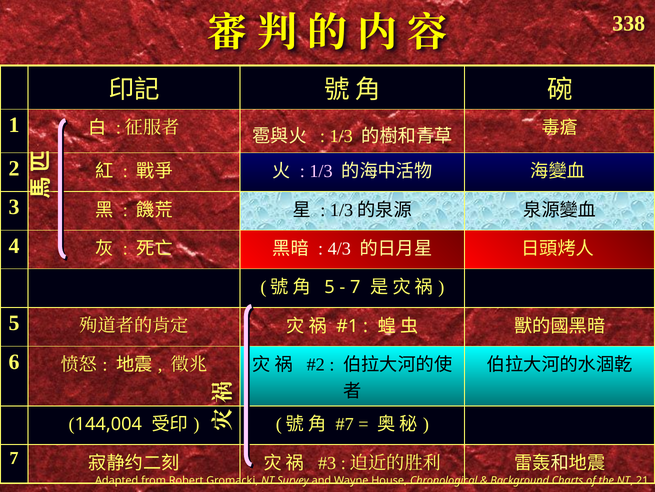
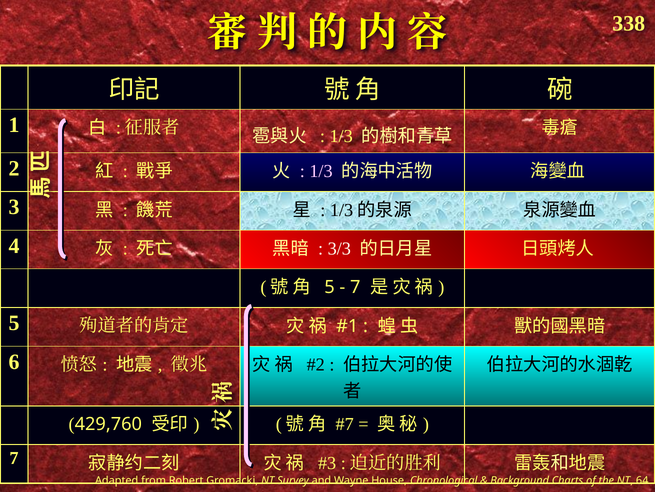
4/3: 4/3 -> 3/3
144,004: 144,004 -> 429,760
21: 21 -> 64
